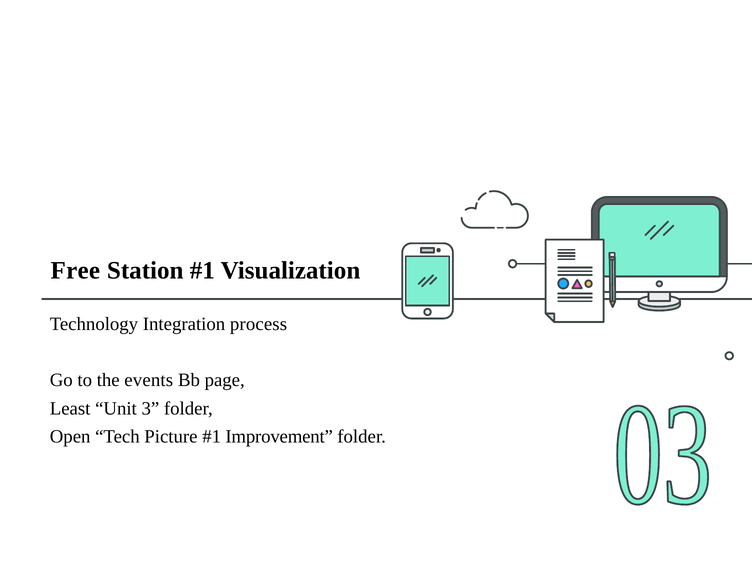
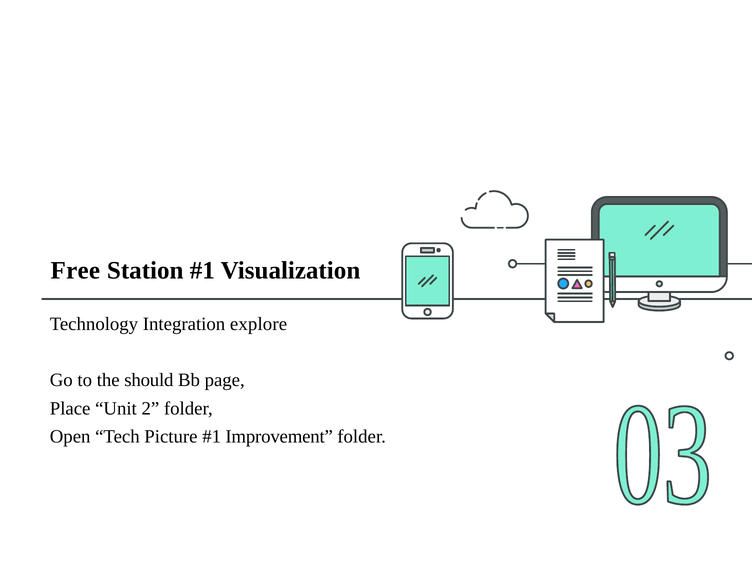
process: process -> explore
events: events -> should
Least: Least -> Place
3: 3 -> 2
